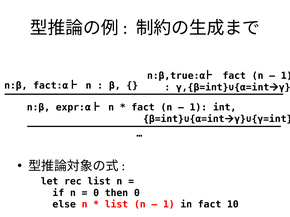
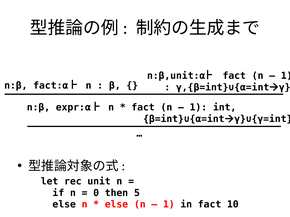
n:β,true:α: n:β,true:α -> n:β,unit:α
rec list: list -> unit
then 0: 0 -> 5
list at (117, 205): list -> else
